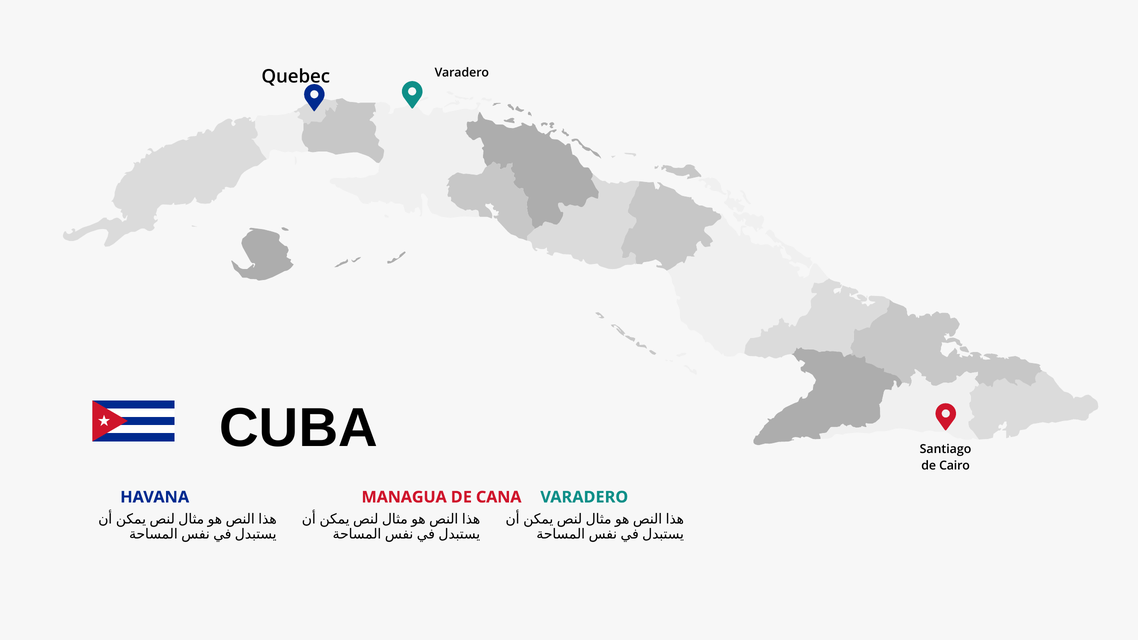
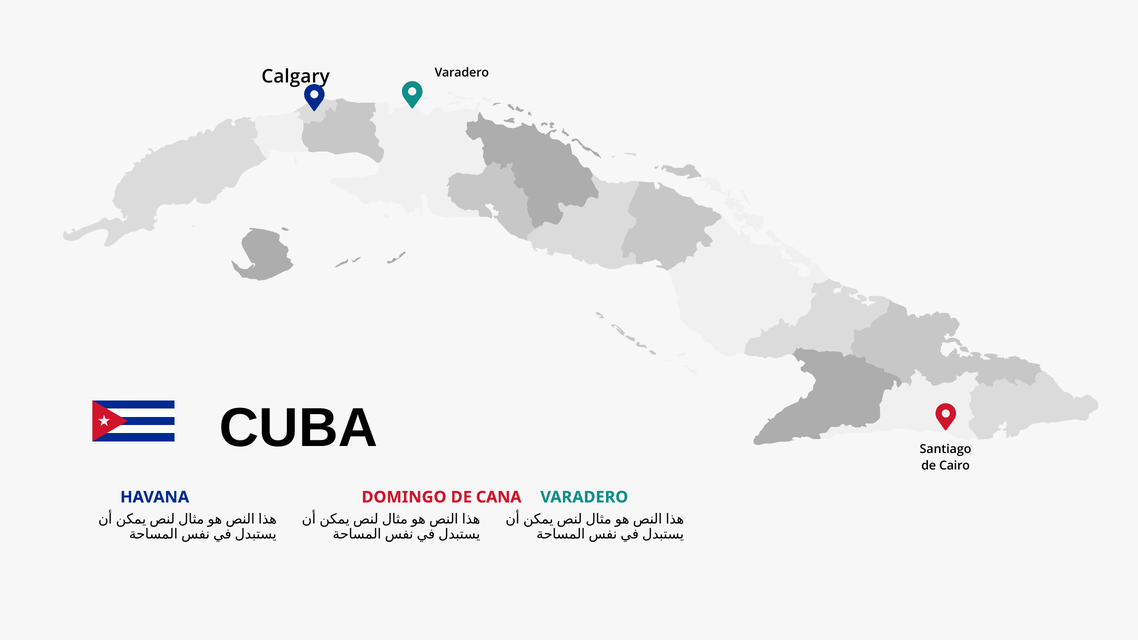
Quebec: Quebec -> Calgary
MANAGUA: MANAGUA -> DOMINGO
